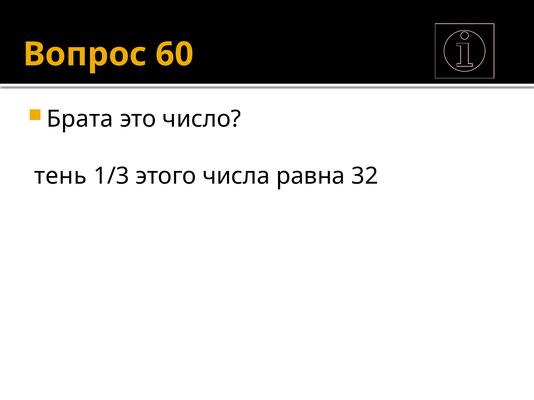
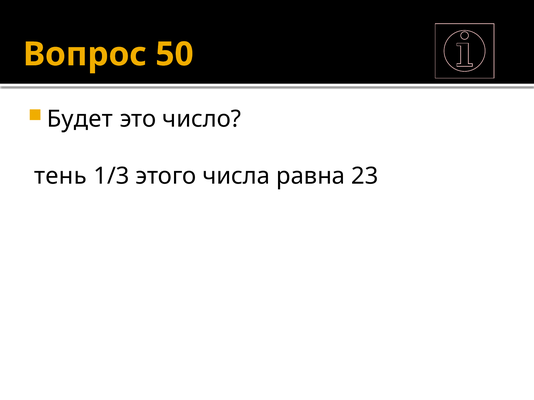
60: 60 -> 50
Брата: Брата -> Будет
32: 32 -> 23
